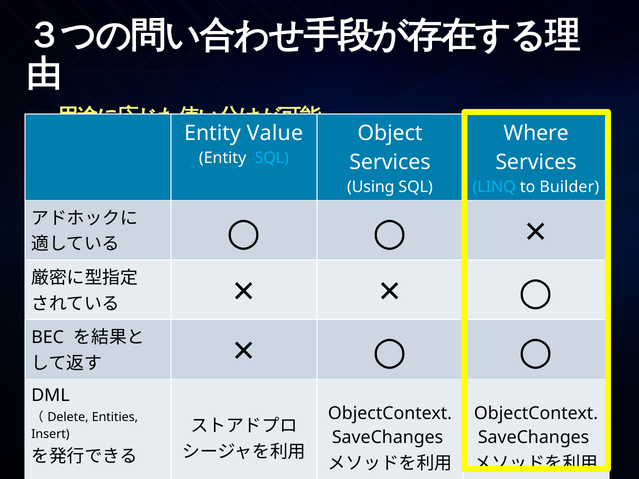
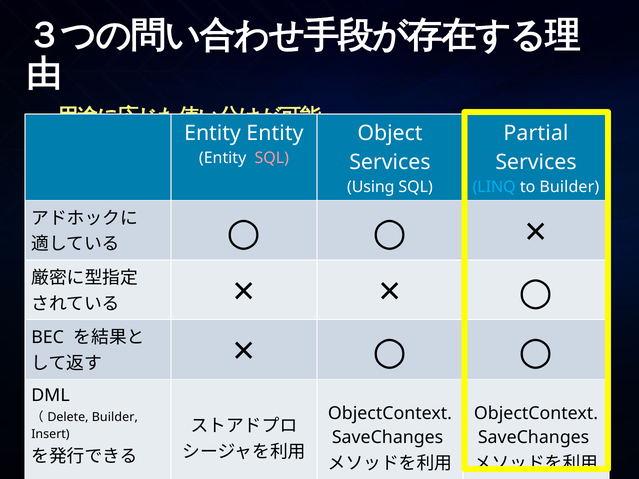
Value at (275, 133): Value -> Entity
Where: Where -> Partial
SQL at (272, 158) colour: light blue -> pink
Entities at (115, 417): Entities -> Builder
